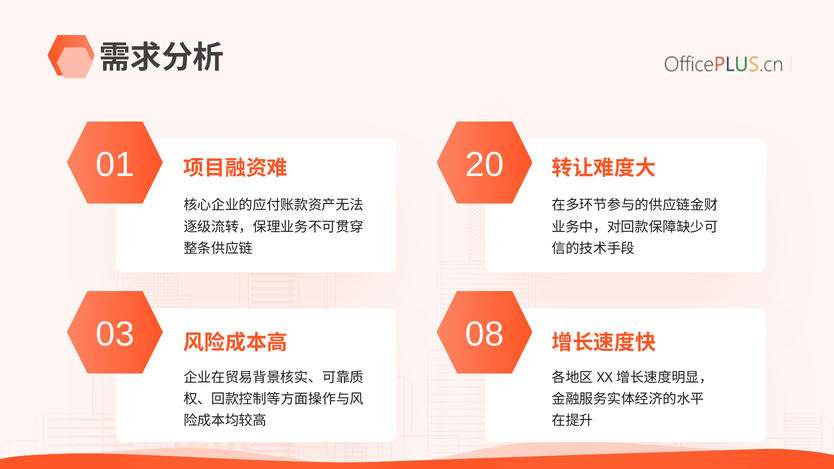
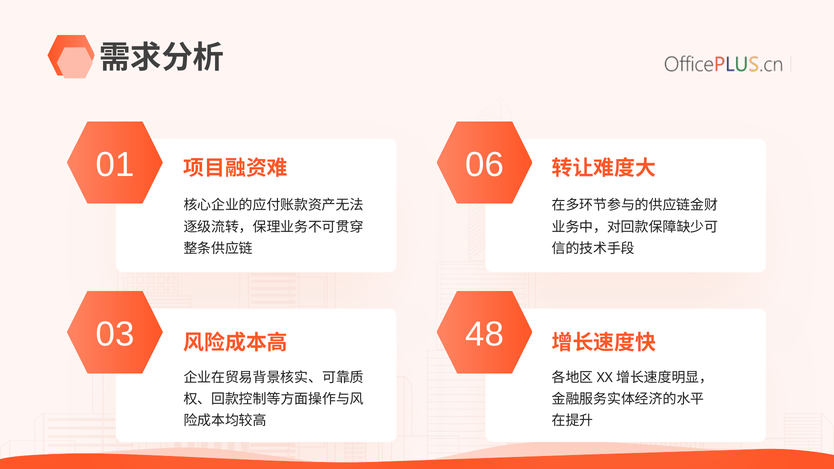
20: 20 -> 06
08: 08 -> 48
